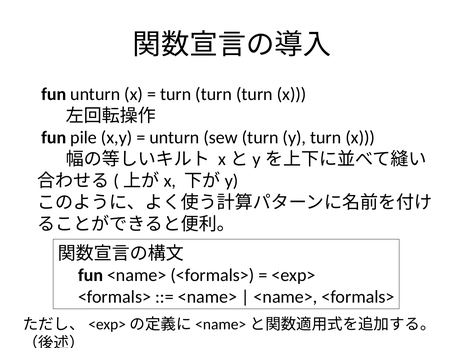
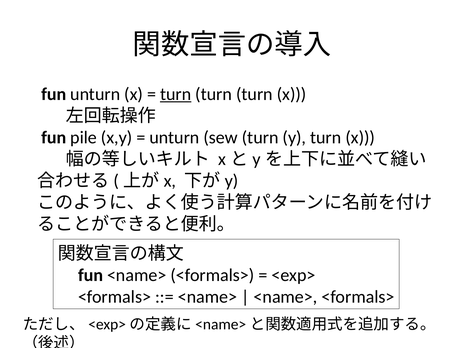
turn at (176, 94) underline: none -> present
